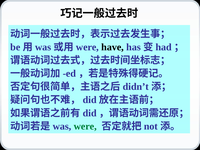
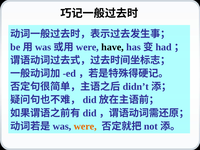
were at (85, 126) colour: green -> orange
